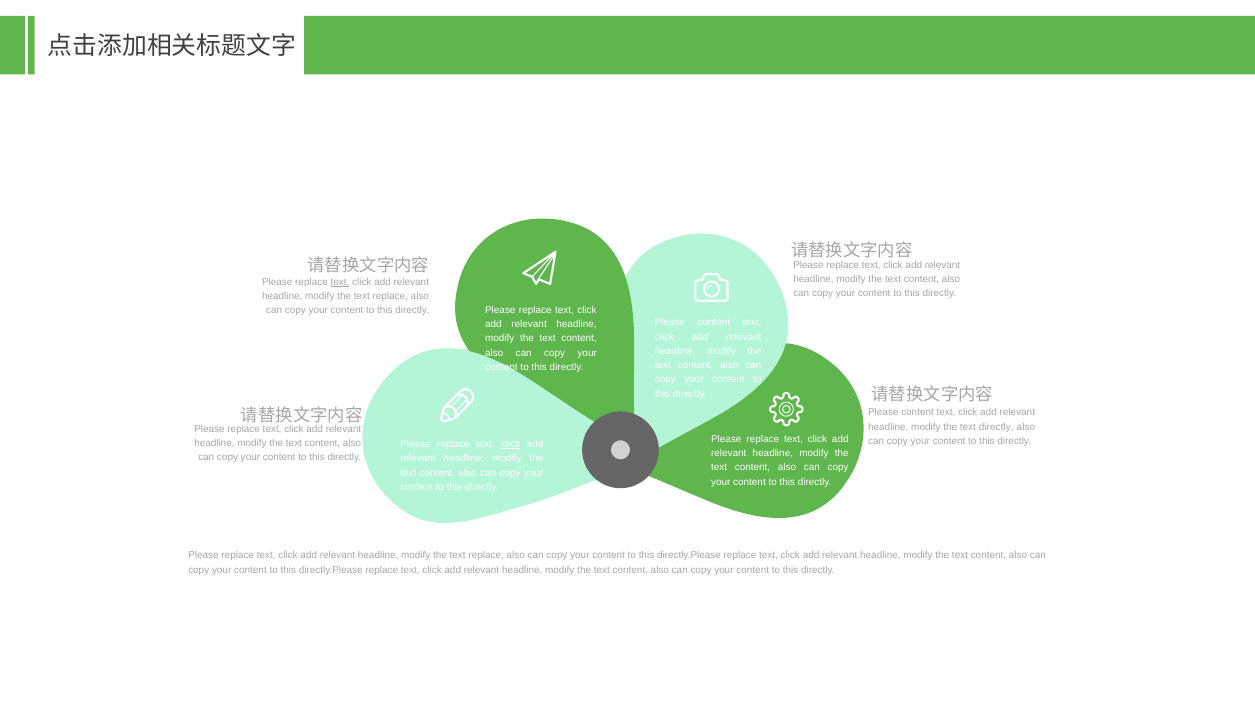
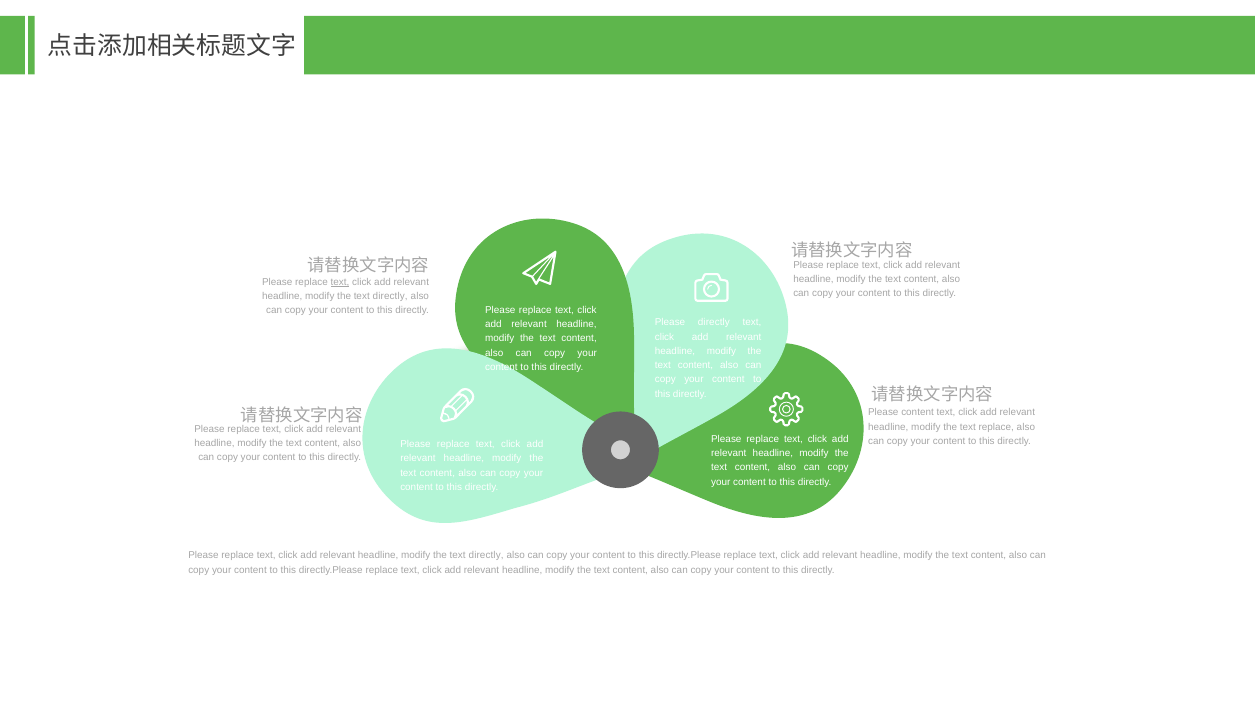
replace at (390, 296): replace -> directly
content at (714, 323): content -> directly
text directly: directly -> replace
click at (511, 444) underline: present -> none
replace at (486, 556): replace -> directly
